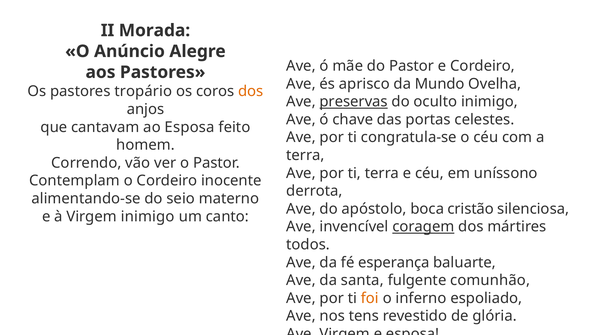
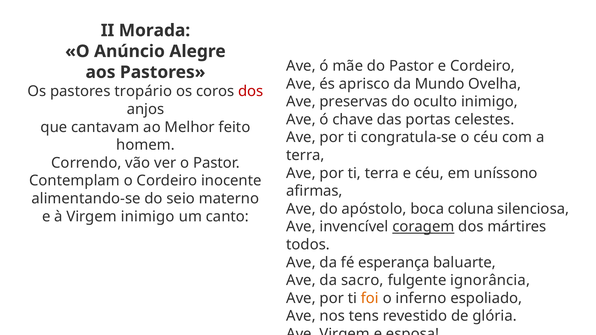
dos at (251, 91) colour: orange -> red
preservas underline: present -> none
ao Esposa: Esposa -> Melhor
derrota: derrota -> afirmas
cristão: cristão -> coluna
santa: santa -> sacro
comunhão: comunhão -> ignorância
